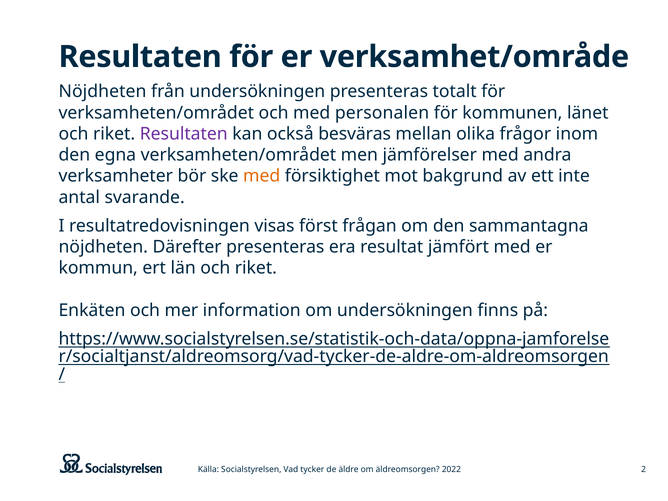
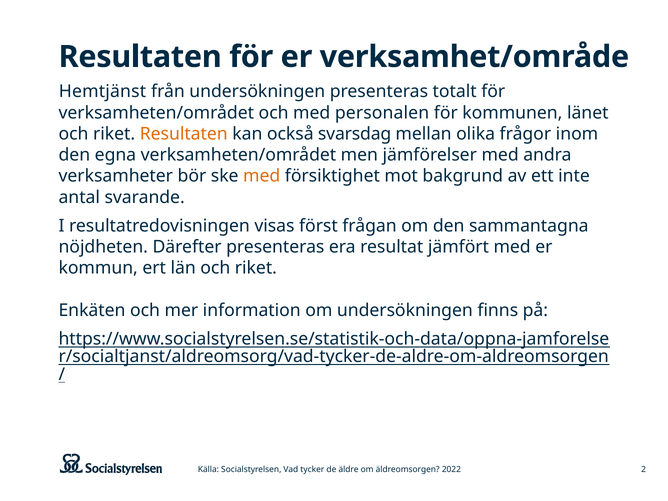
Nöjdheten at (103, 92): Nöjdheten -> Hemtjänst
Resultaten at (184, 134) colour: purple -> orange
besväras: besväras -> svarsdag
